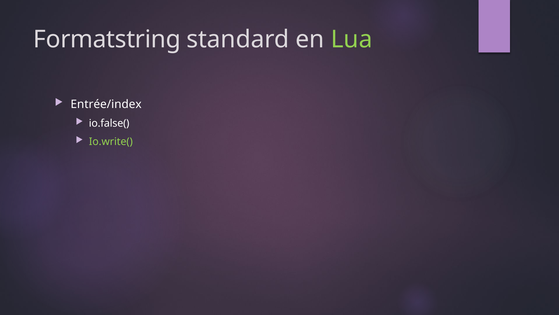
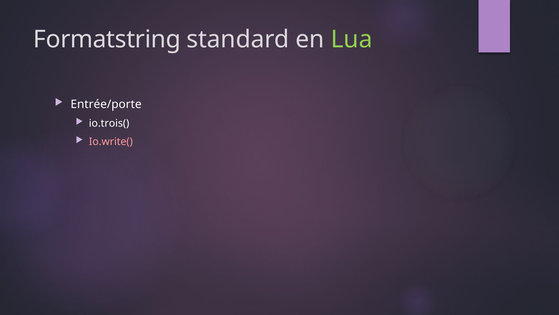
Entrée/index: Entrée/index -> Entrée/porte
io.false(: io.false( -> io.trois(
Io.write( colour: light green -> pink
